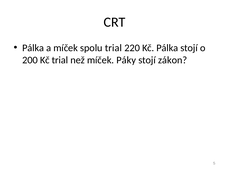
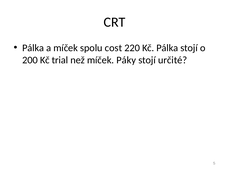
spolu trial: trial -> cost
zákon: zákon -> určité
